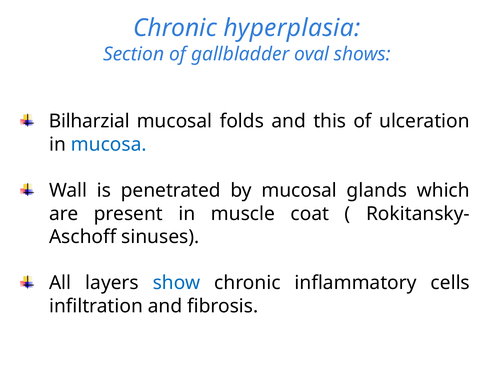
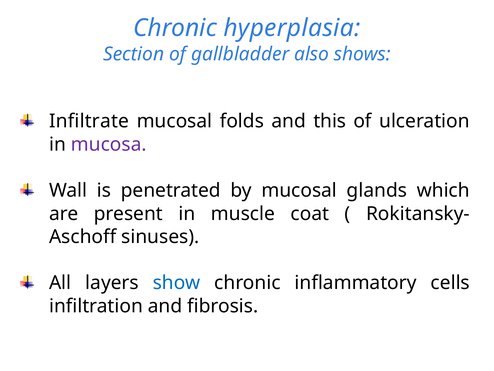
oval: oval -> also
Bilharzial: Bilharzial -> Infiltrate
mucosa colour: blue -> purple
